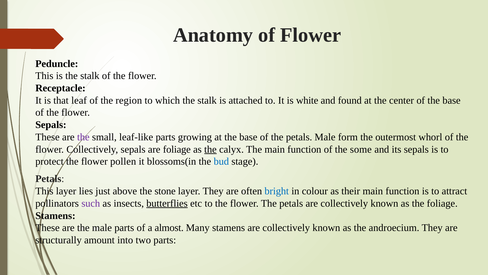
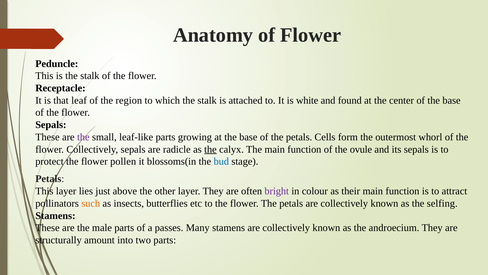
petals Male: Male -> Cells
are foliage: foliage -> radicle
some: some -> ovule
stone: stone -> other
bright colour: blue -> purple
such colour: purple -> orange
butterflies underline: present -> none
the foliage: foliage -> selfing
almost: almost -> passes
